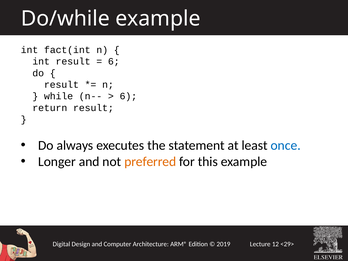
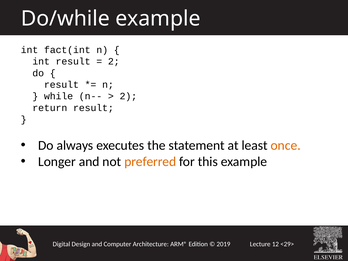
6 at (114, 61): 6 -> 2
6 at (128, 96): 6 -> 2
once colour: blue -> orange
